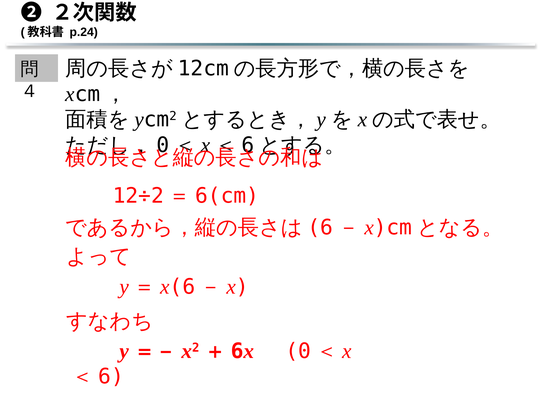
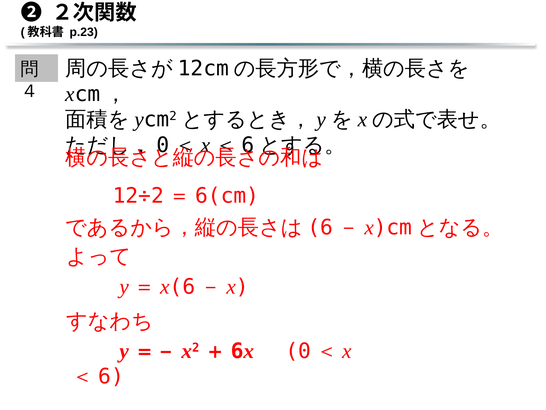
p.24: p.24 -> p.23
